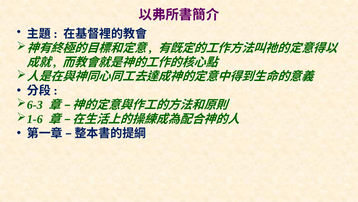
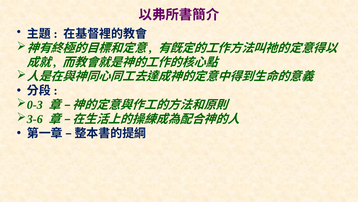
6-3: 6-3 -> 0-3
1-6: 1-6 -> 3-6
